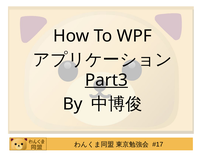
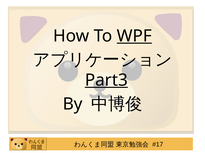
WPF underline: none -> present
